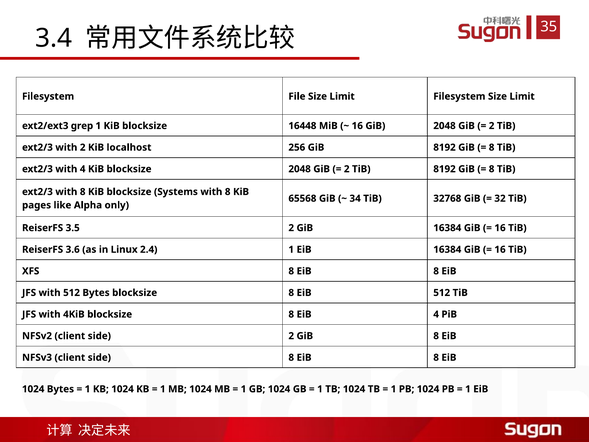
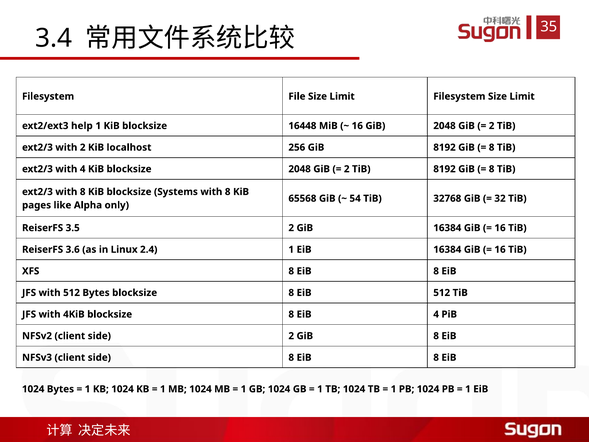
grep: grep -> help
34: 34 -> 54
